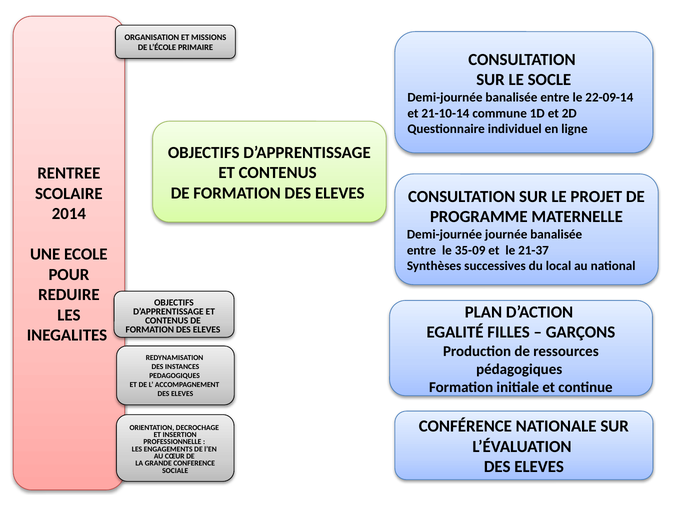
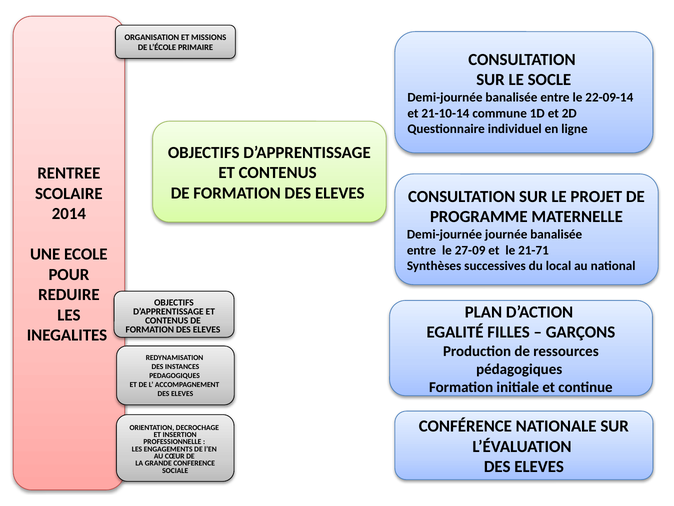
35-09: 35-09 -> 27-09
21-37: 21-37 -> 21-71
